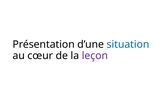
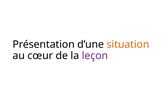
situation colour: blue -> orange
